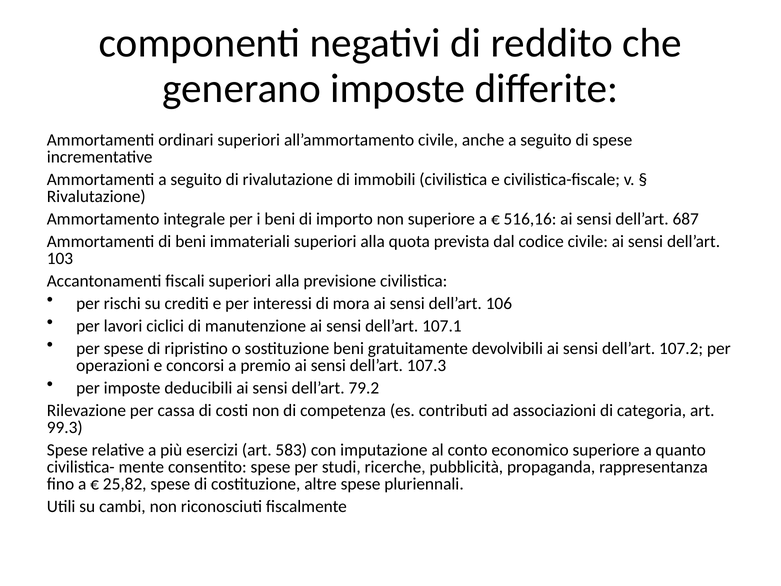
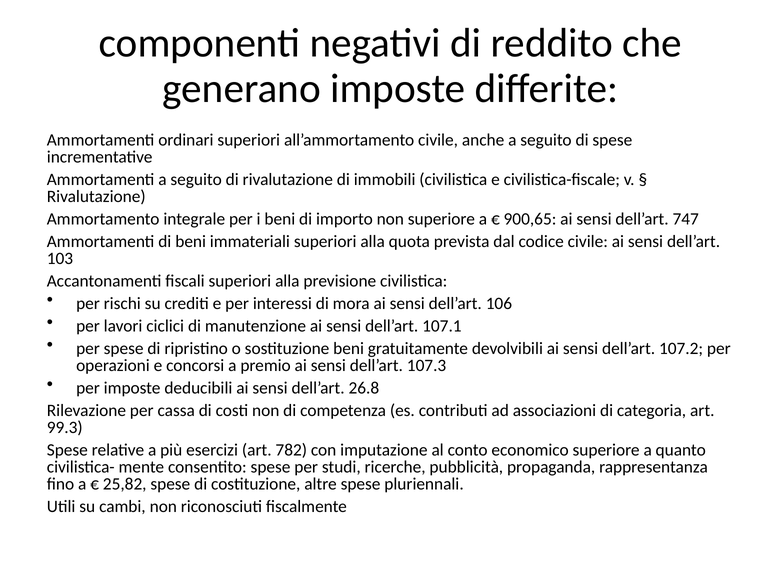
516,16: 516,16 -> 900,65
687: 687 -> 747
79.2: 79.2 -> 26.8
583: 583 -> 782
